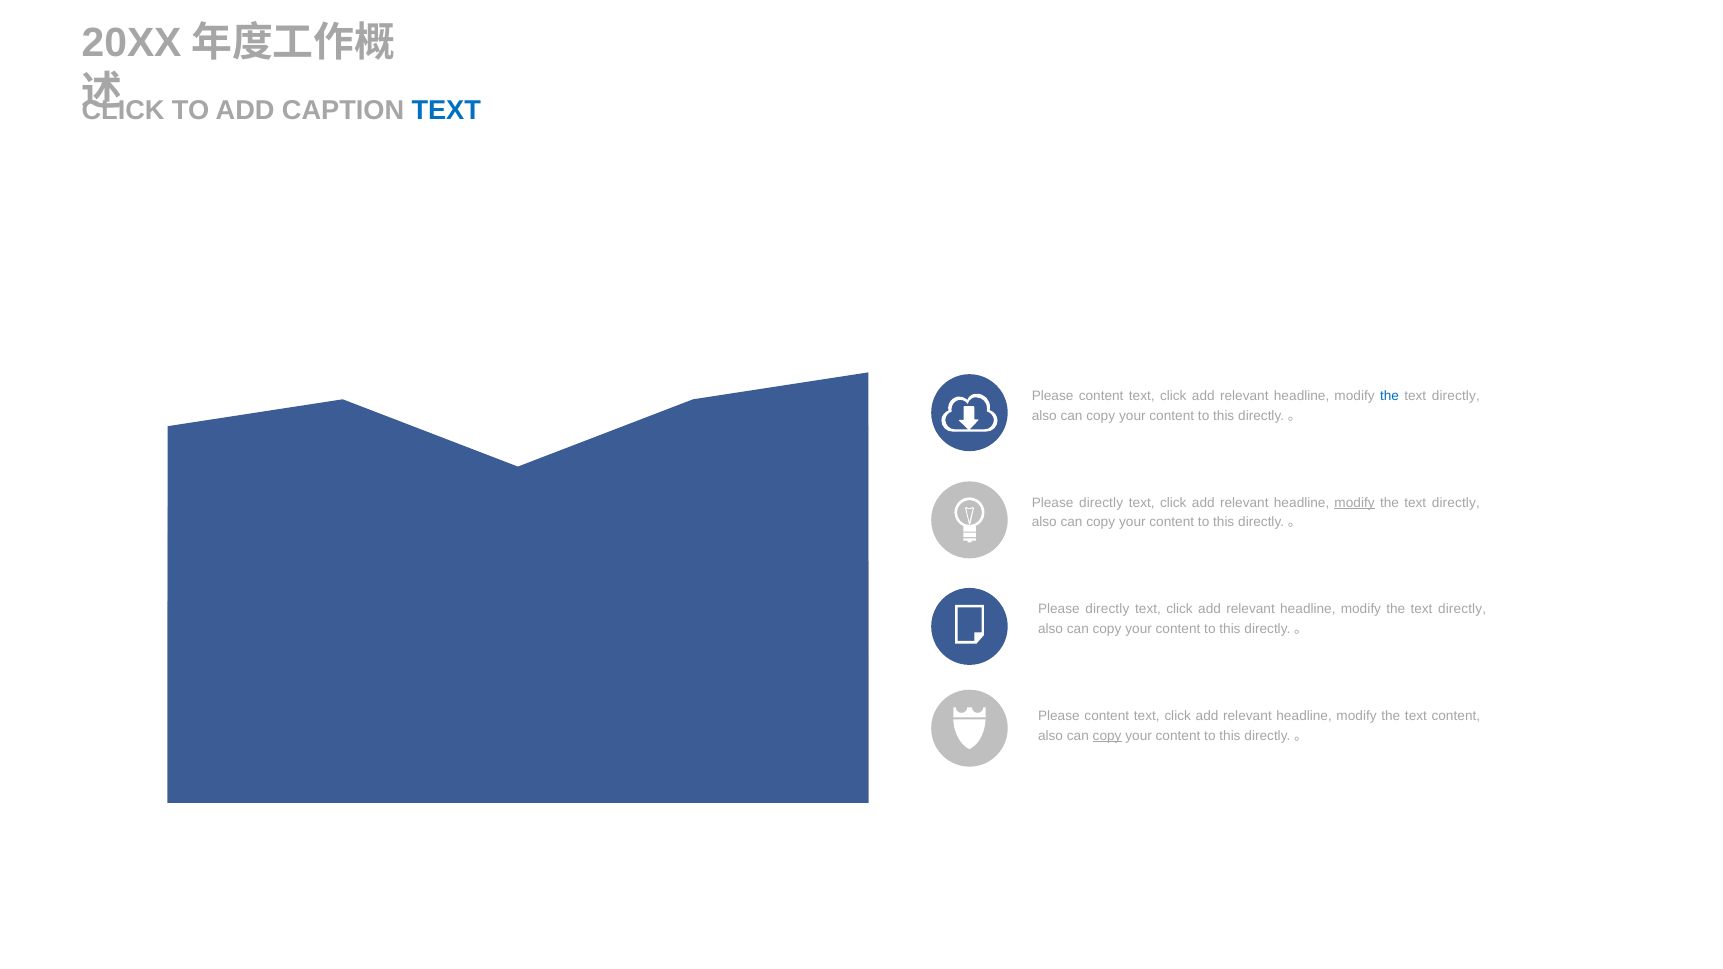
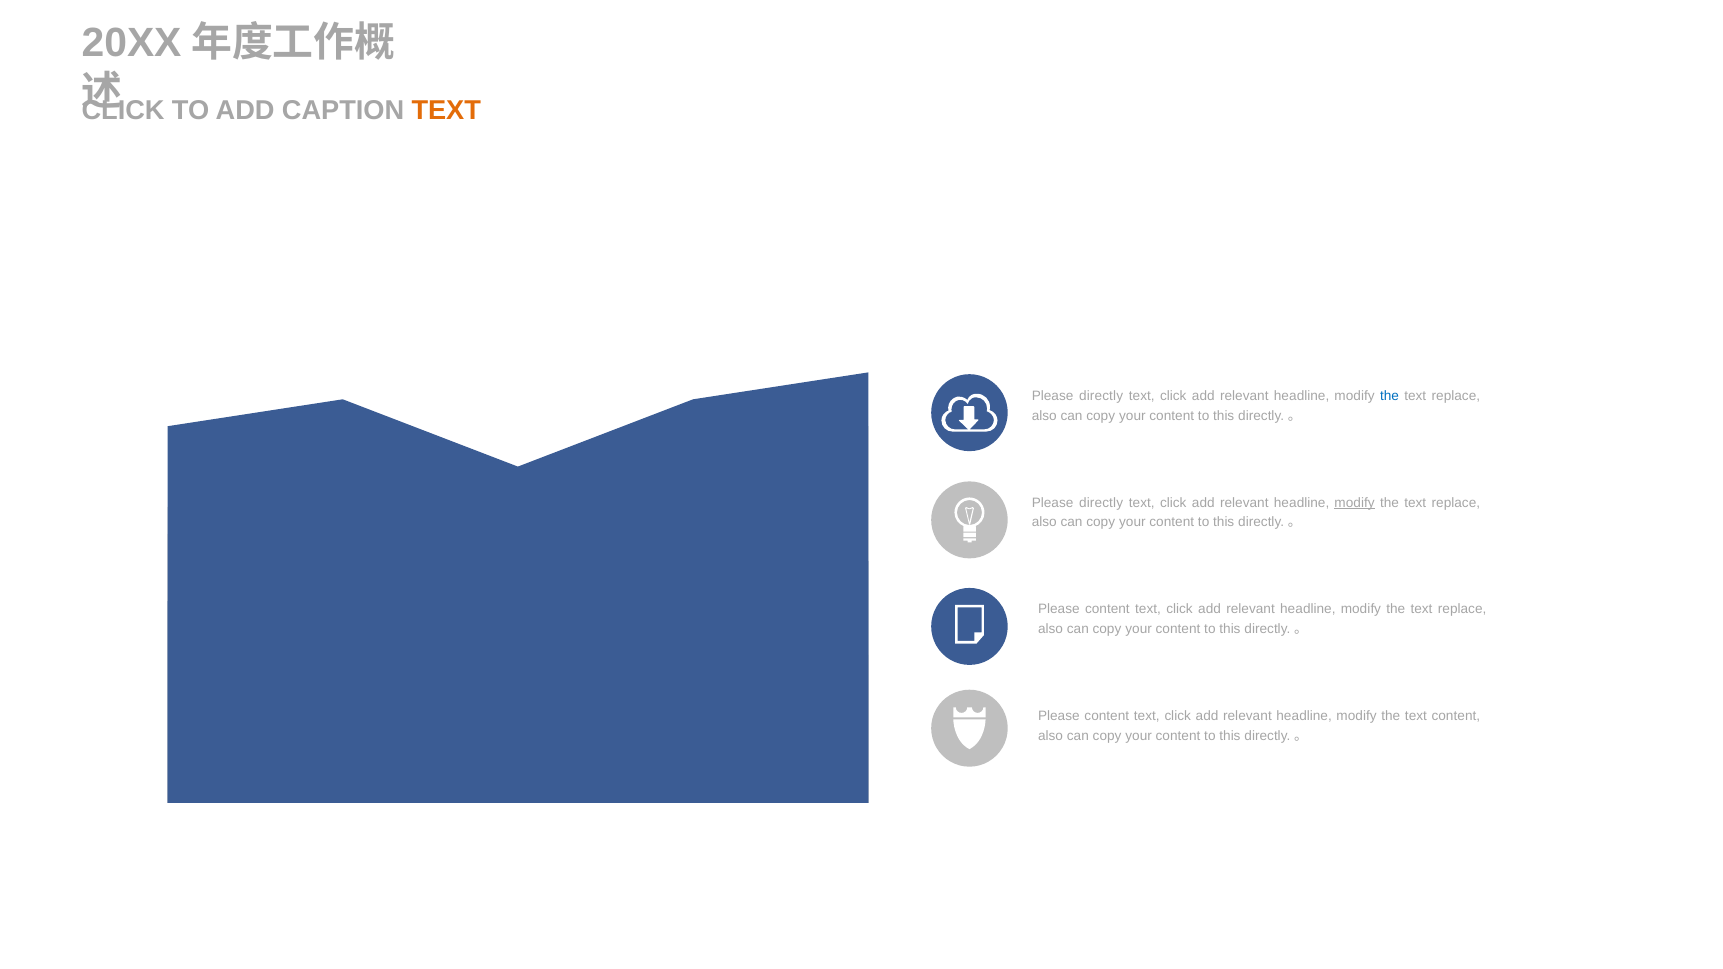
TEXT at (446, 111) colour: blue -> orange
content at (1101, 396): content -> directly
directly at (1456, 396): directly -> replace
directly at (1456, 503): directly -> replace
directly at (1107, 610): directly -> content
directly at (1462, 610): directly -> replace
copy at (1107, 736) underline: present -> none
